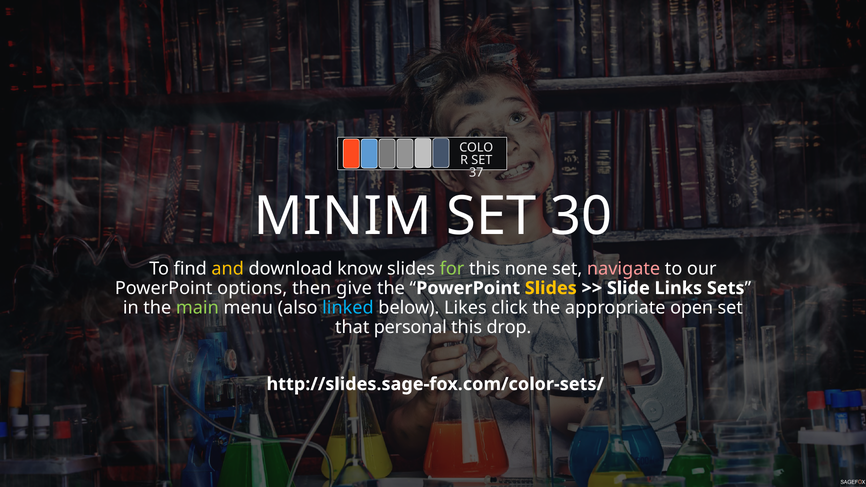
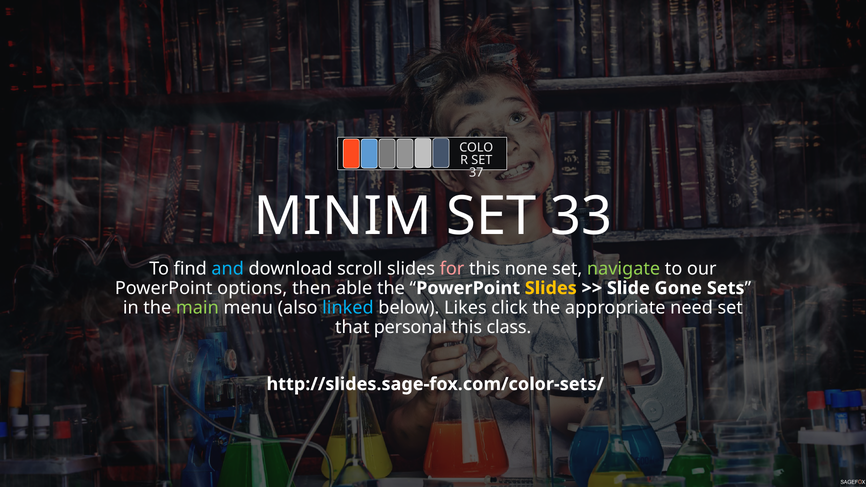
30: 30 -> 33
and colour: yellow -> light blue
know: know -> scroll
for colour: light green -> pink
navigate colour: pink -> light green
give: give -> able
Links: Links -> Gone
open: open -> need
drop: drop -> class
